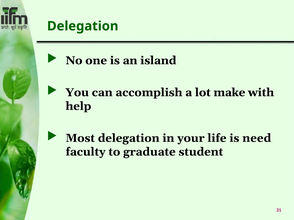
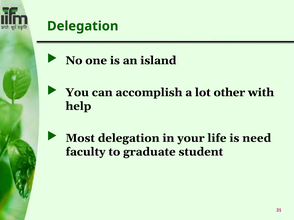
make: make -> other
